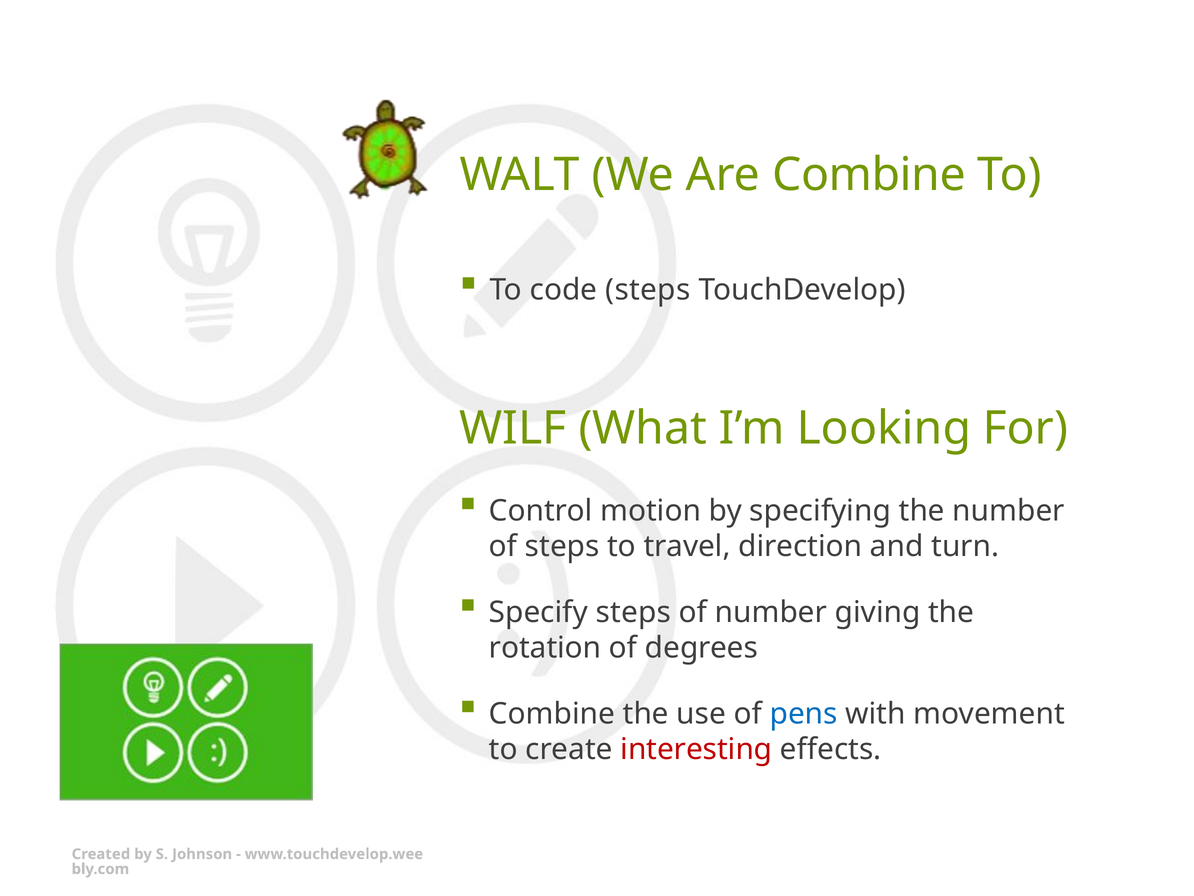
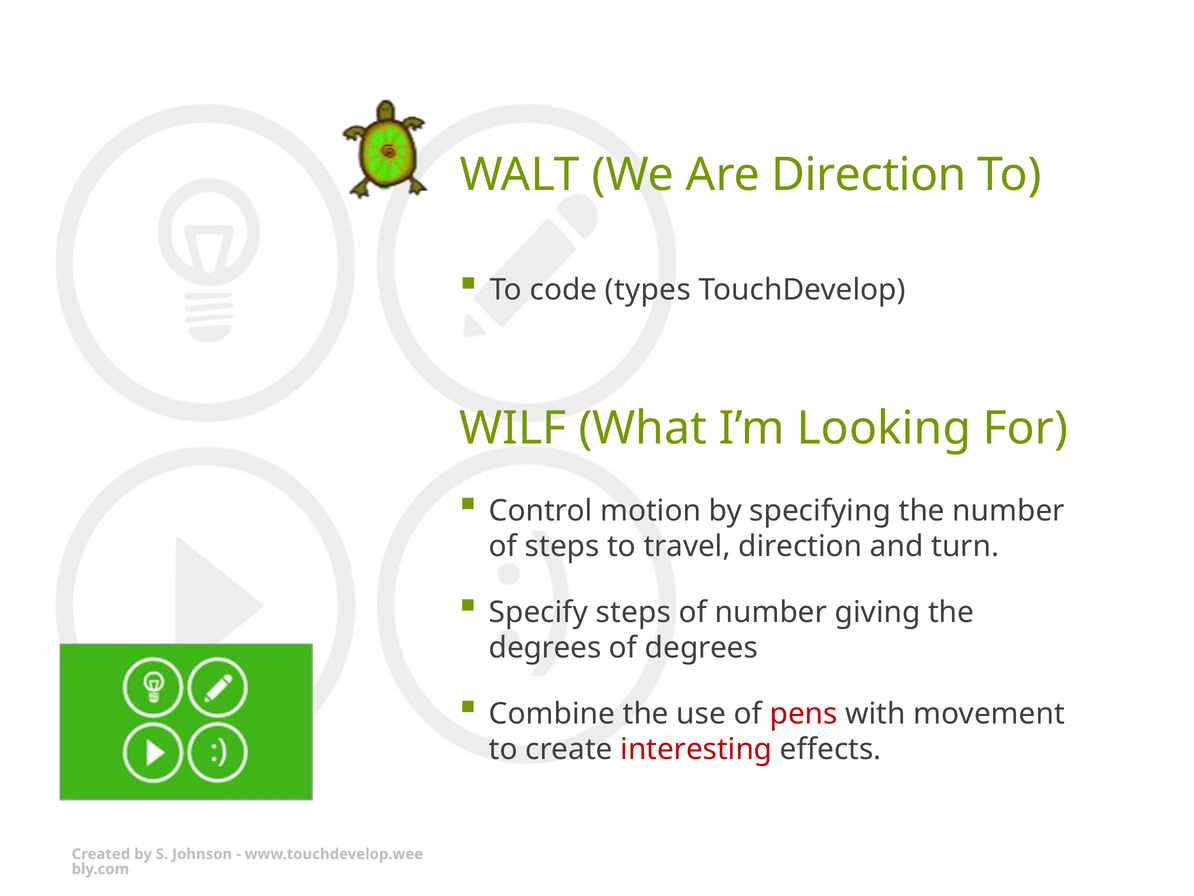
Are Combine: Combine -> Direction
code steps: steps -> types
rotation at (545, 648): rotation -> degrees
pens colour: blue -> red
